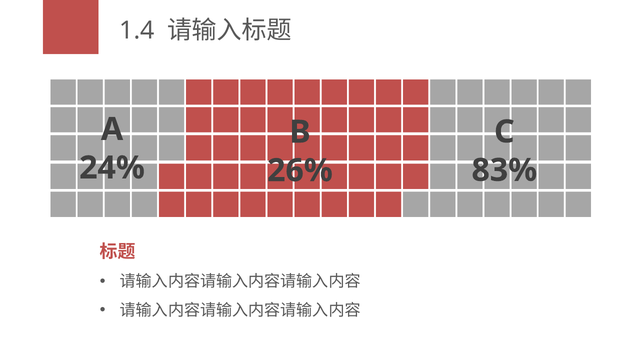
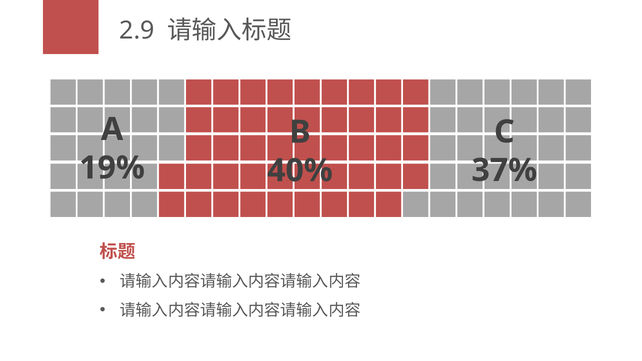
1.4: 1.4 -> 2.9
24%: 24% -> 19%
83%: 83% -> 37%
26%: 26% -> 40%
